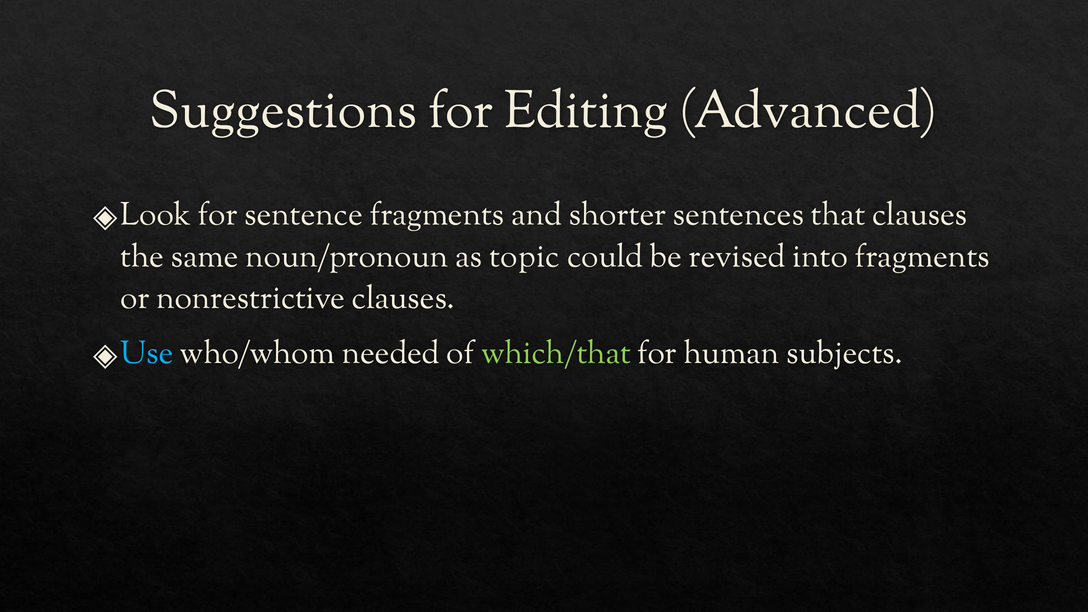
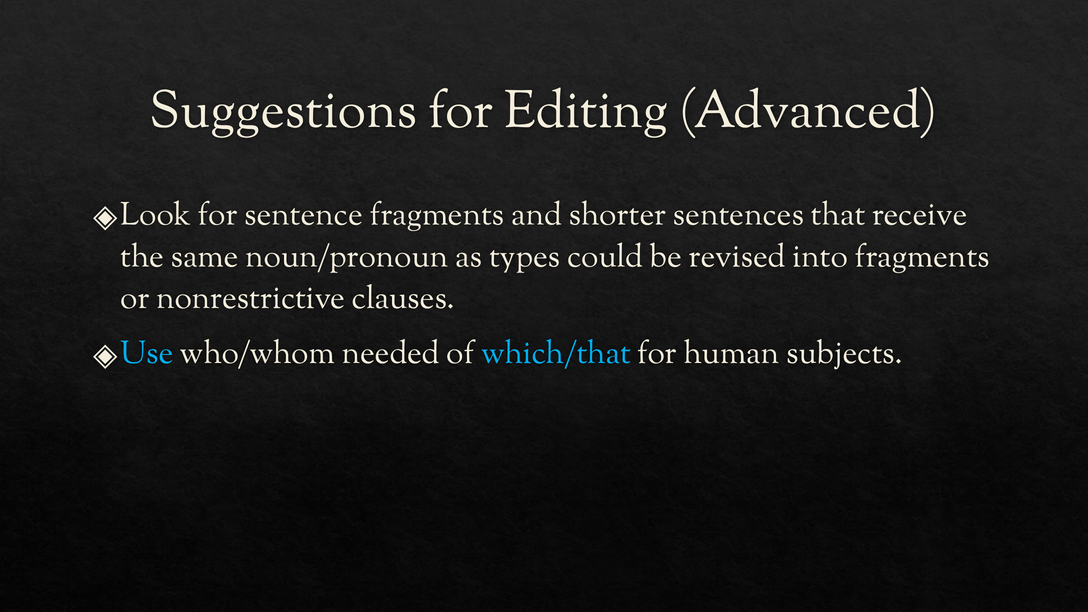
that clauses: clauses -> receive
topic: topic -> types
which/that colour: light green -> light blue
